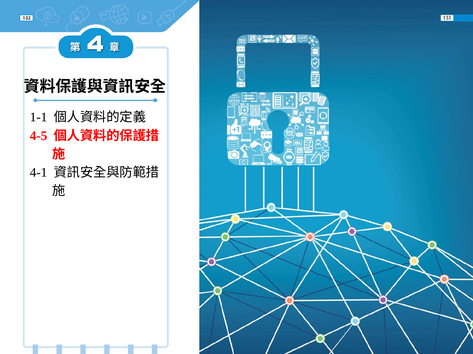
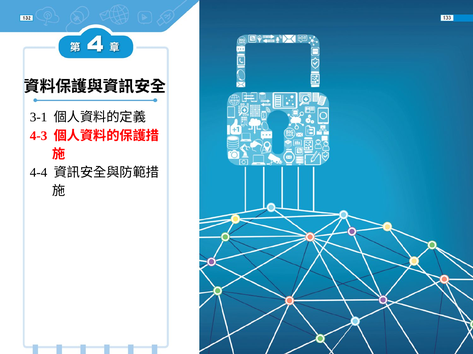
1-1: 1-1 -> 3-1
4-5: 4-5 -> 4-3
4-1: 4-1 -> 4-4
